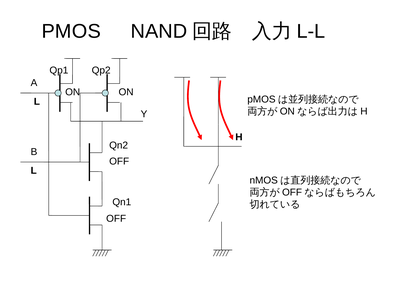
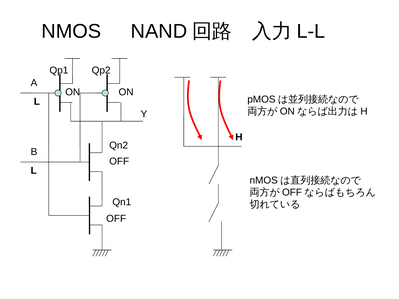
PMOS: PMOS -> NMOS
